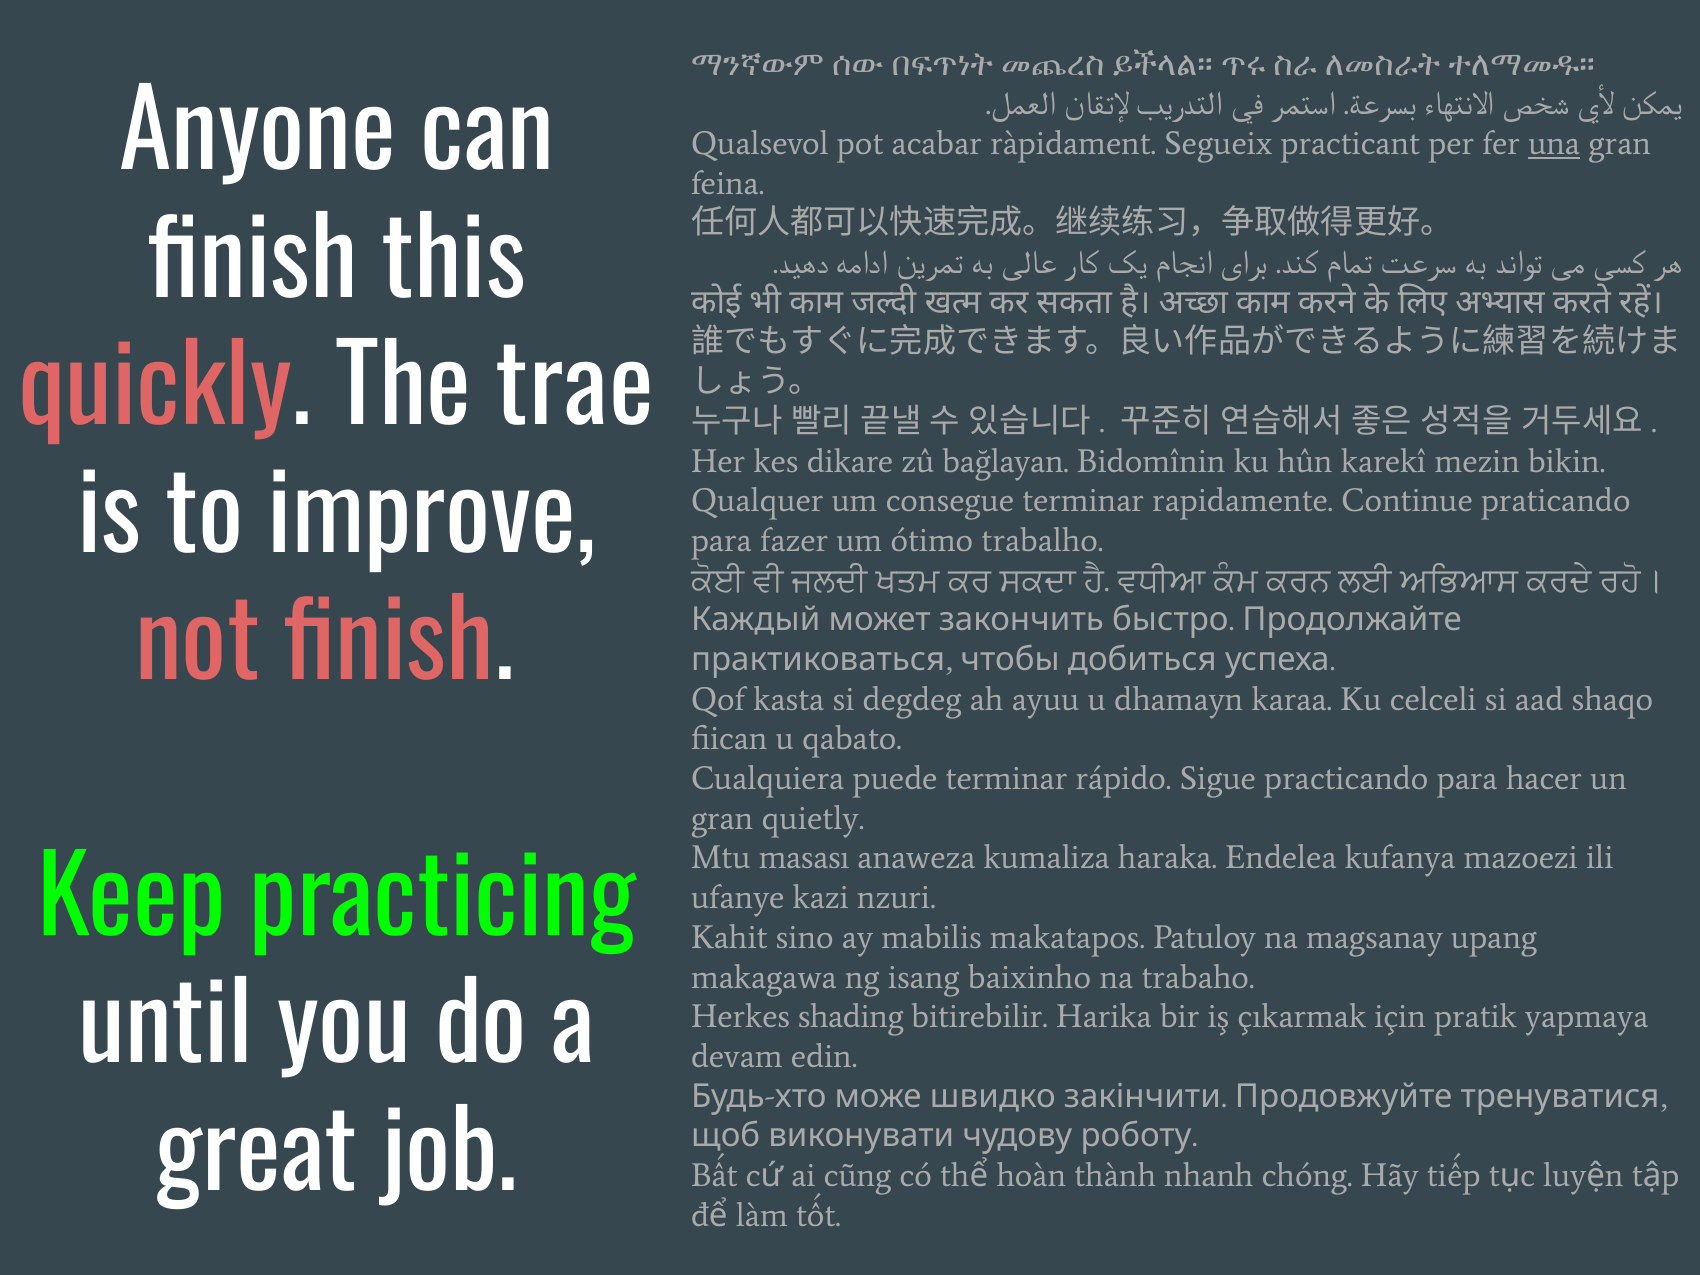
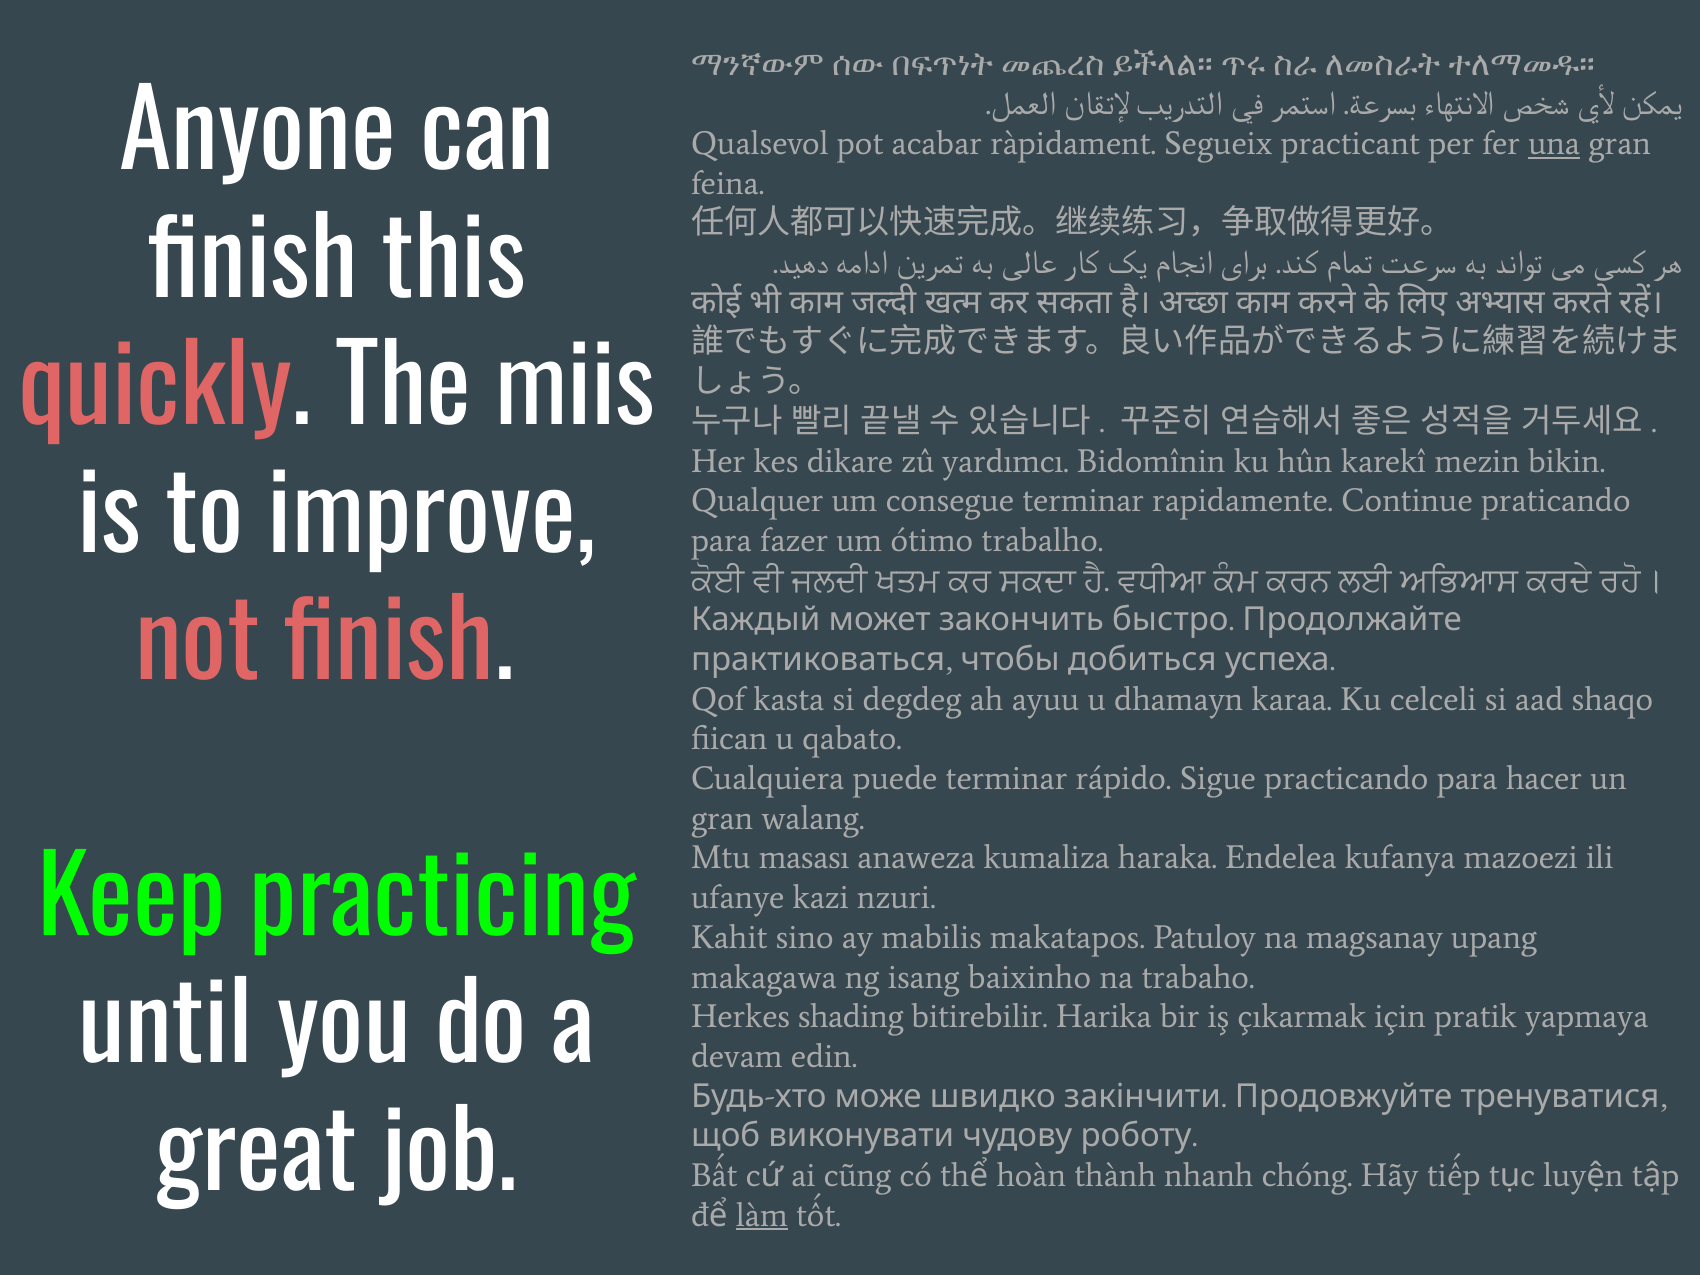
trae: trae -> miis
bağlayan: bağlayan -> yardımcı
quietly: quietly -> walang
làm underline: none -> present
